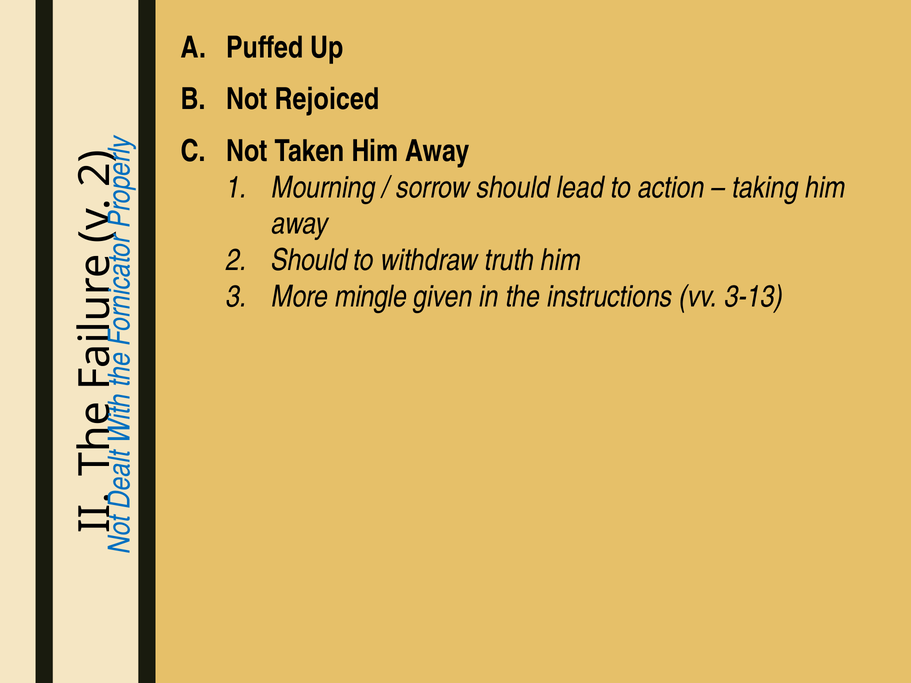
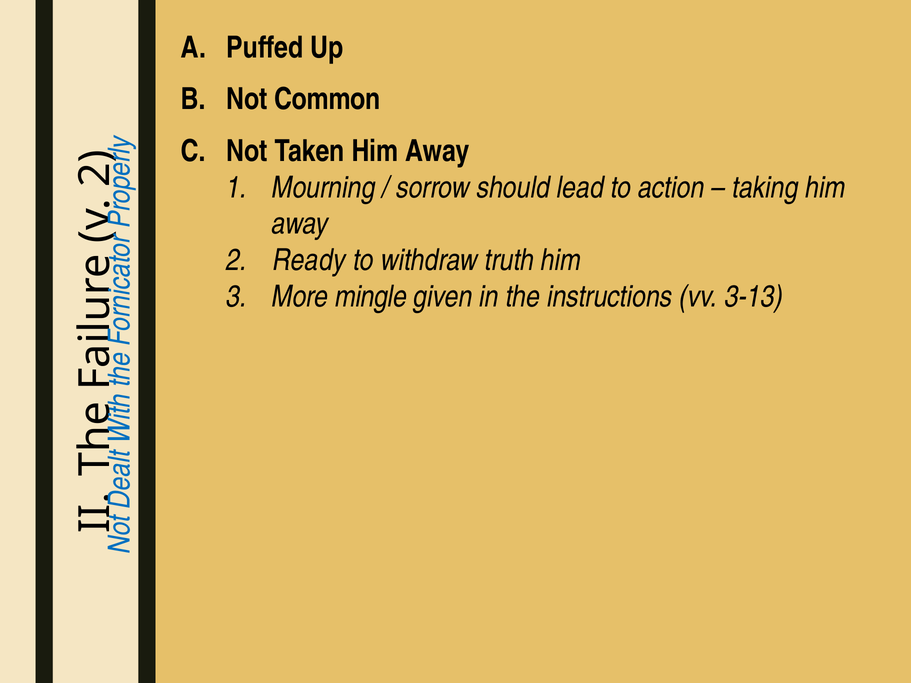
Rejoiced: Rejoiced -> Common
2 Should: Should -> Ready
